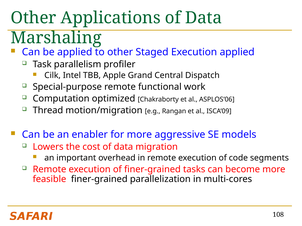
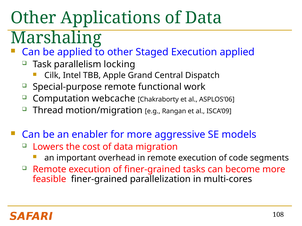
profiler: profiler -> locking
optimized: optimized -> webcache
